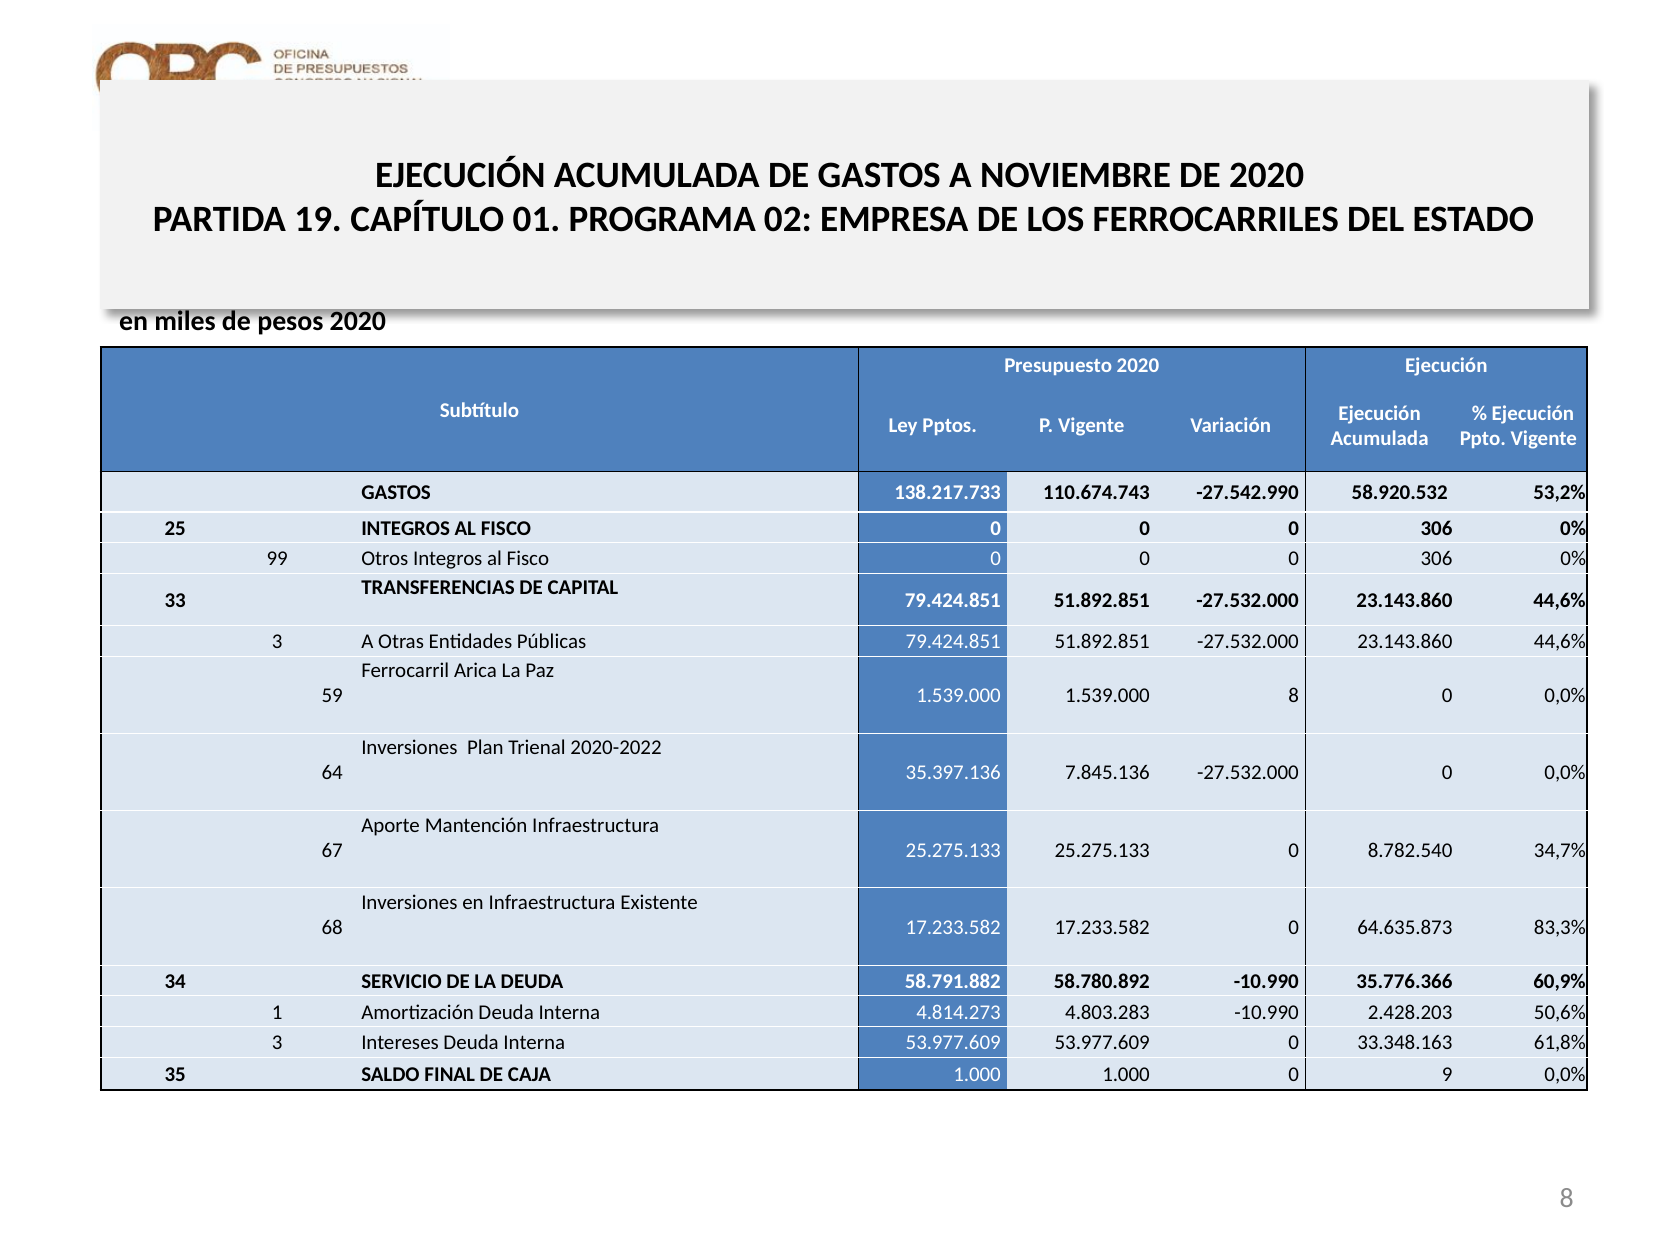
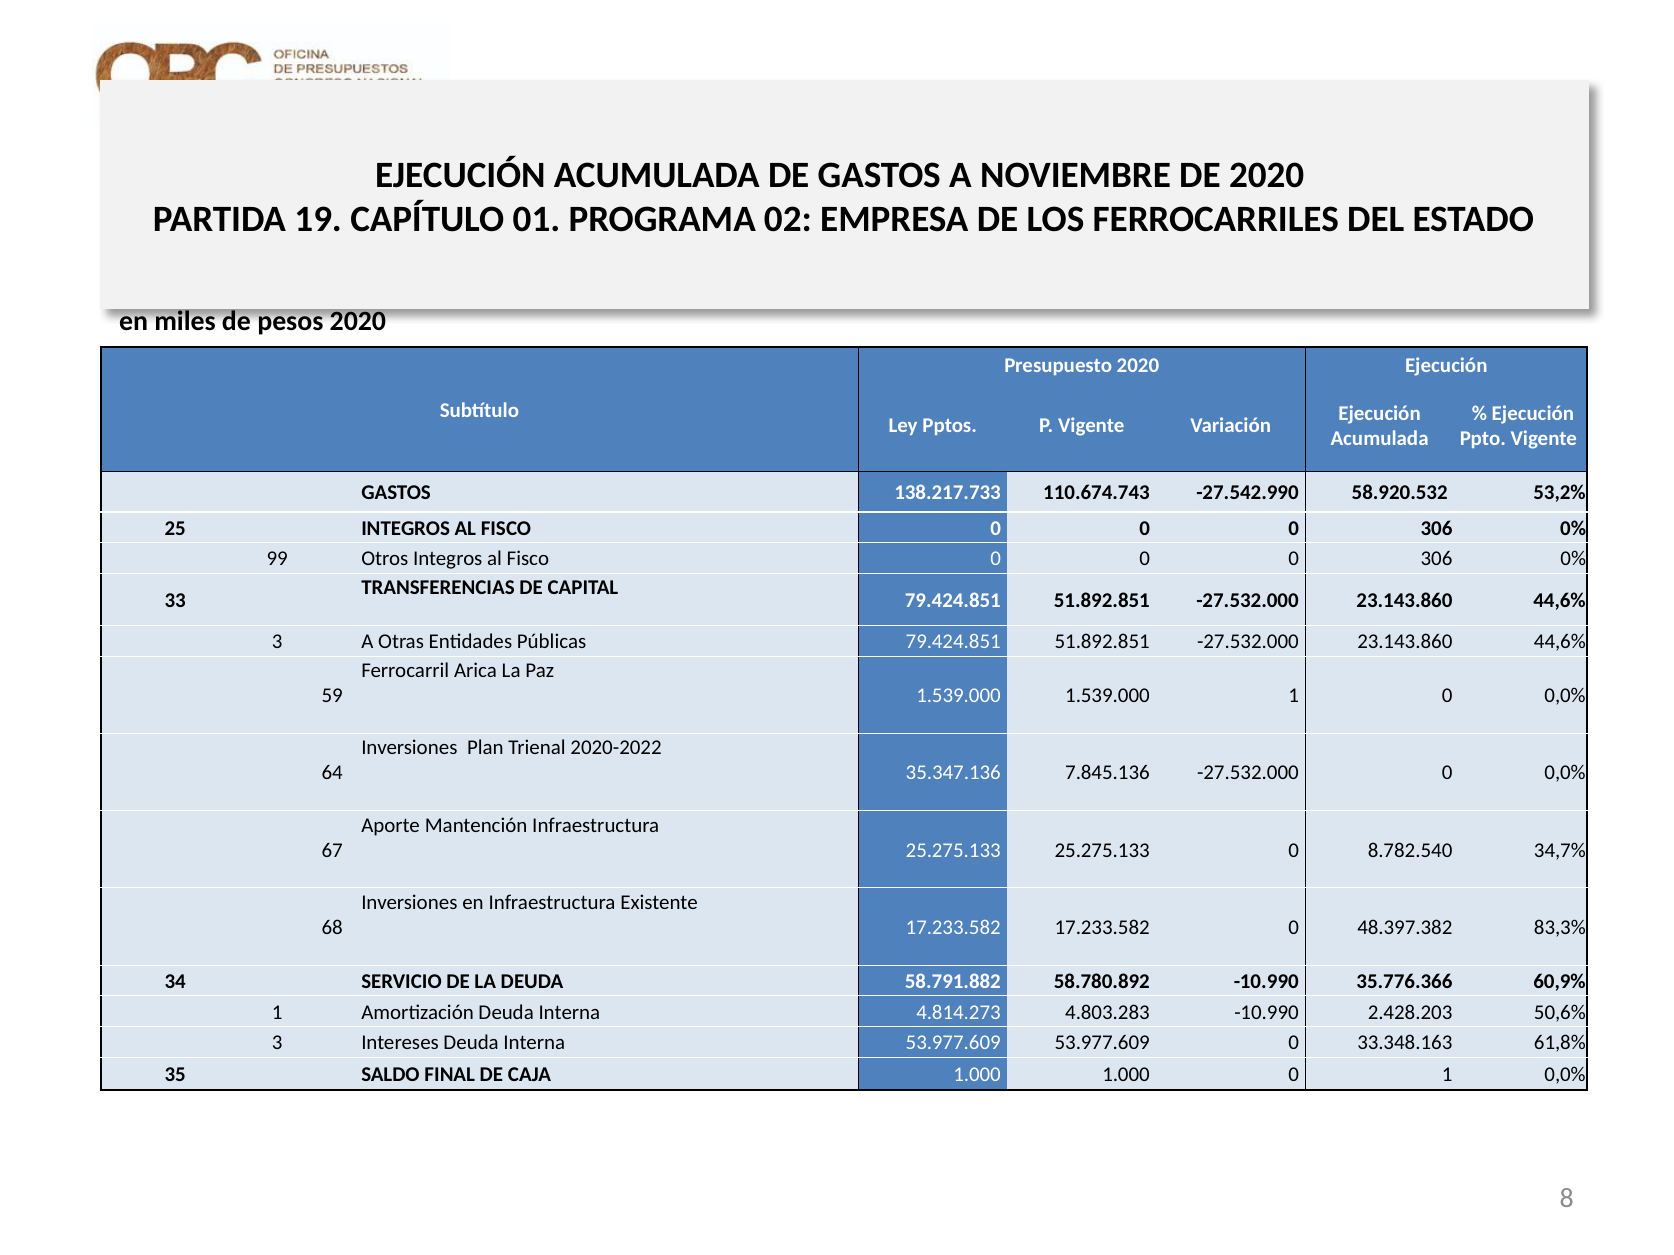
1.539.000 8: 8 -> 1
35.397.136: 35.397.136 -> 35.347.136
64.635.873: 64.635.873 -> 48.397.382
0 9: 9 -> 1
